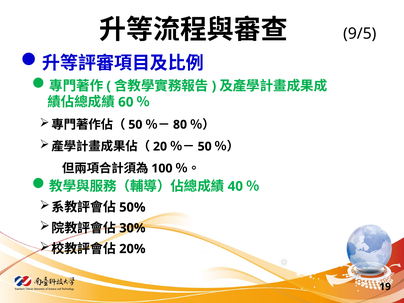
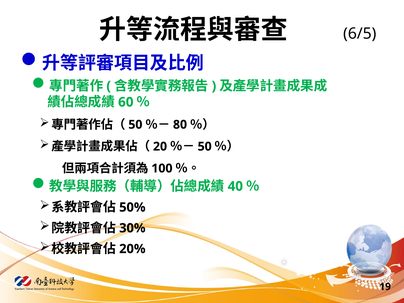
9/5: 9/5 -> 6/5
